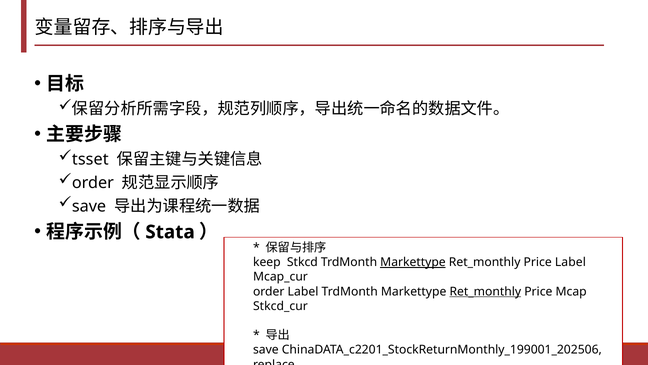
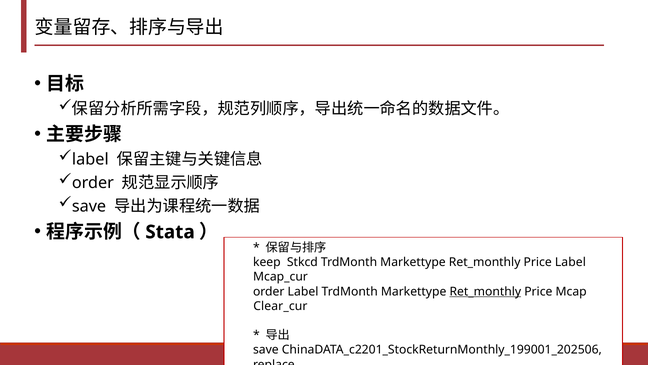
tsset at (90, 159): tsset -> label
Markettype at (413, 262) underline: present -> none
Stkcd_cur: Stkcd_cur -> Clear_cur
